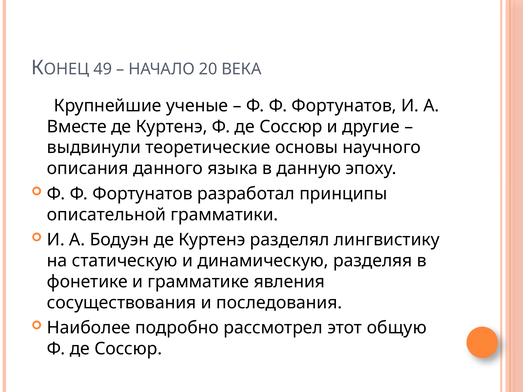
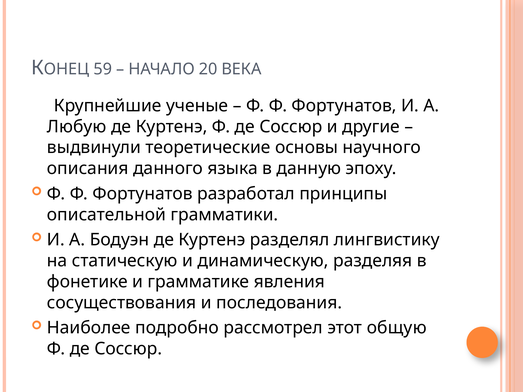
49: 49 -> 59
Вместе: Вместе -> Любую
